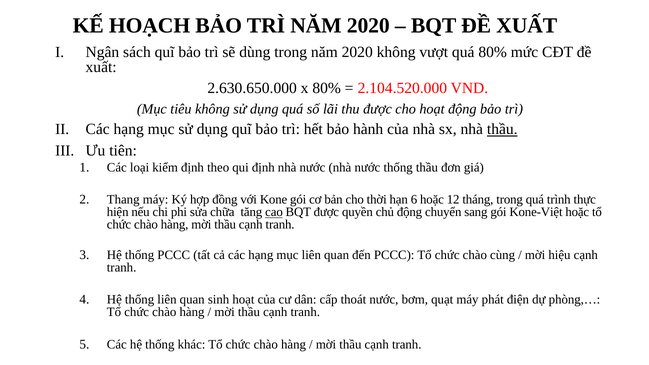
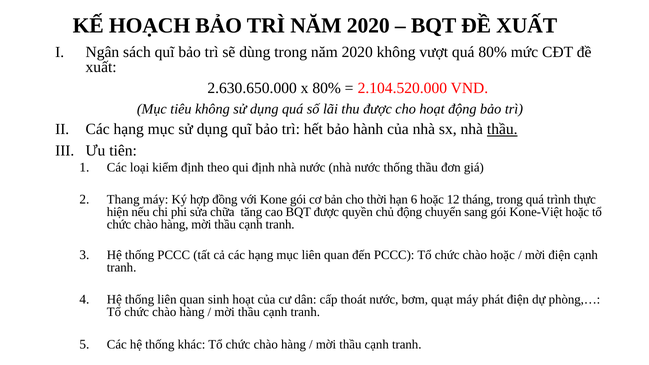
cao underline: present -> none
chào cùng: cùng -> hoặc
mời hiệu: hiệu -> điện
